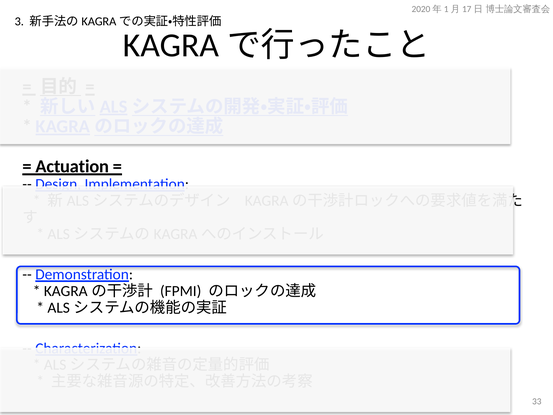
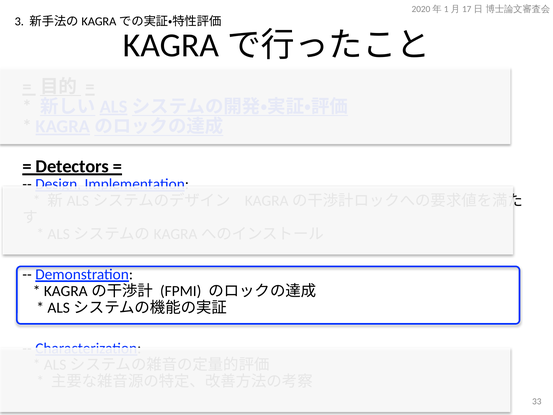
Actuation: Actuation -> Detectors
